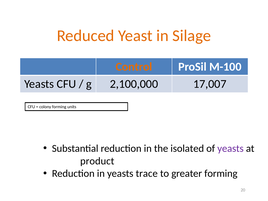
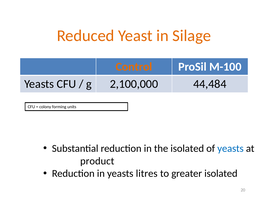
17,007: 17,007 -> 44,484
yeasts at (231, 149) colour: purple -> blue
trace: trace -> litres
greater forming: forming -> isolated
